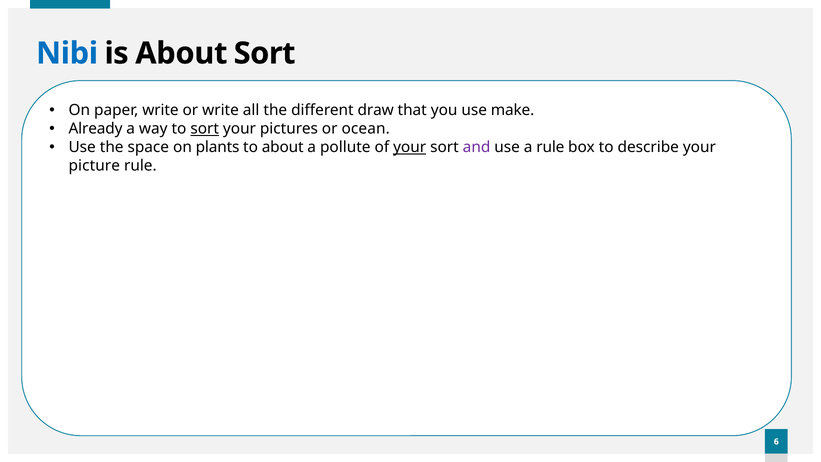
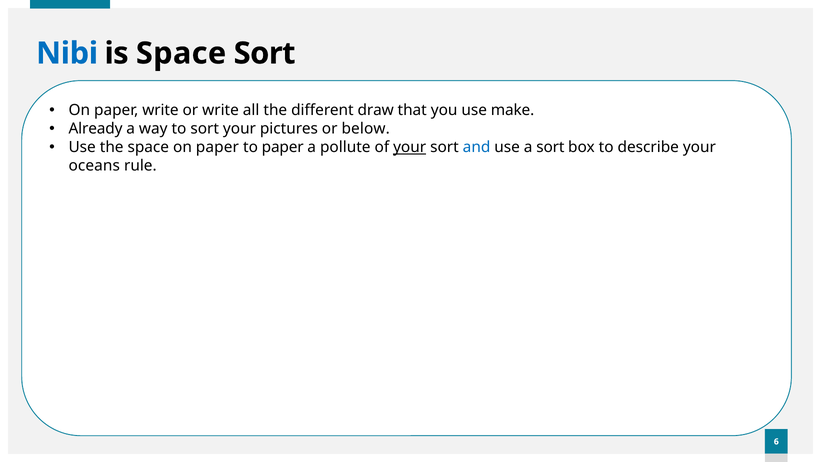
is About: About -> Space
sort at (205, 129) underline: present -> none
ocean: ocean -> below
space on plants: plants -> paper
to about: about -> paper
and colour: purple -> blue
a rule: rule -> sort
picture: picture -> oceans
